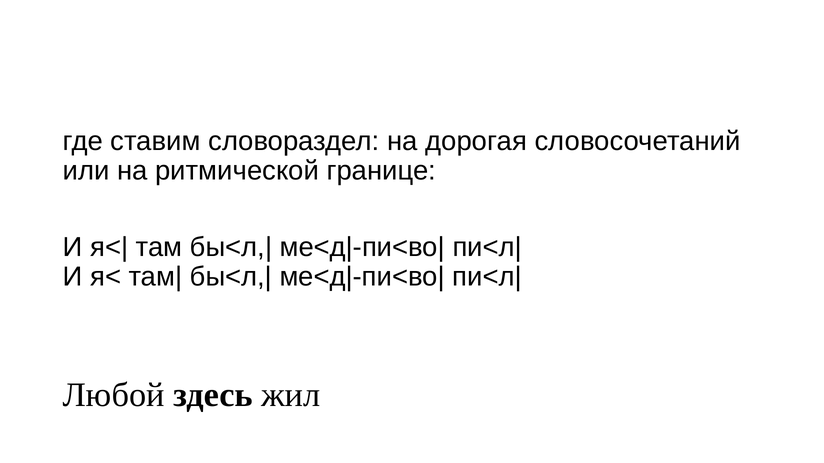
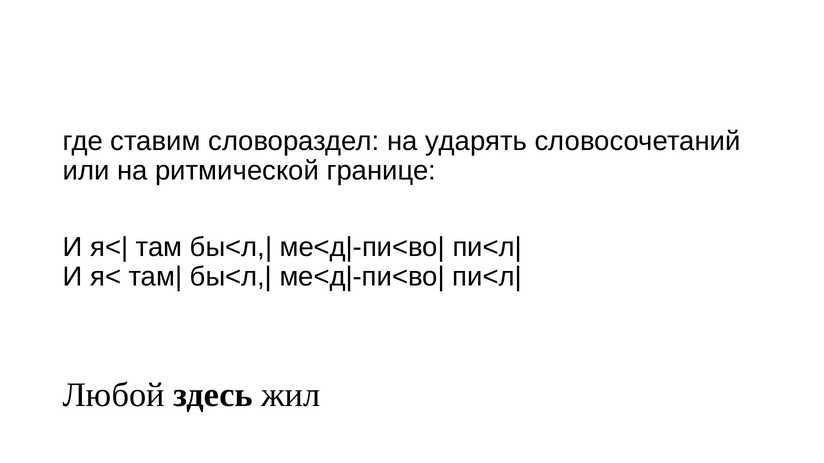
дорогая: дорогая -> ударять
